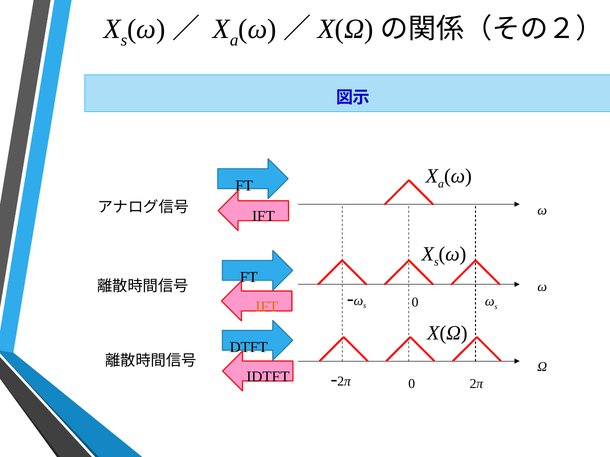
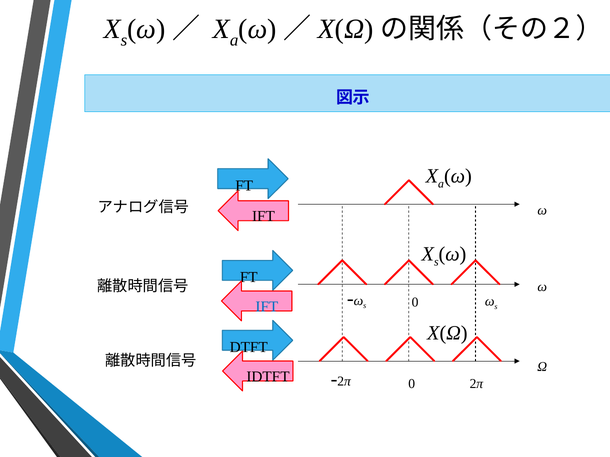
IFT at (267, 307) colour: orange -> blue
